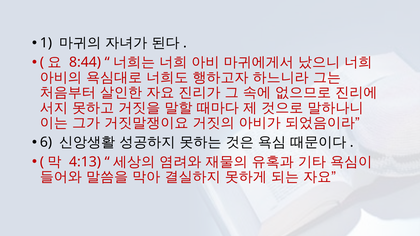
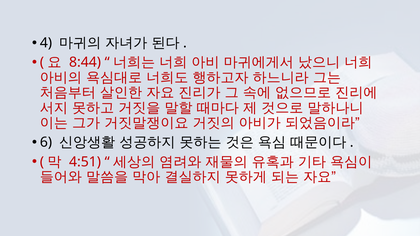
1: 1 -> 4
4:13: 4:13 -> 4:51
